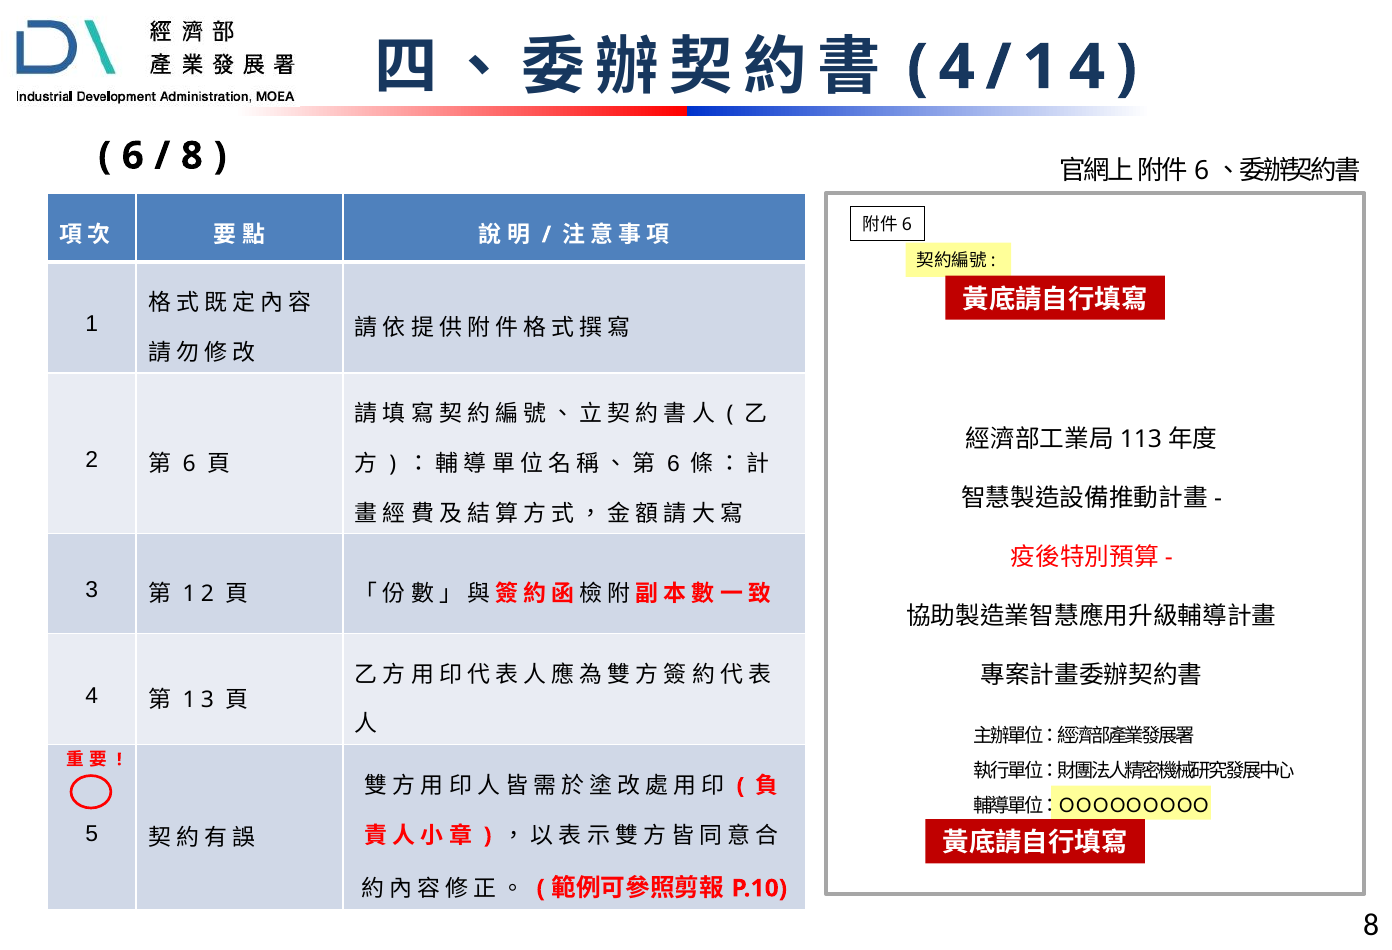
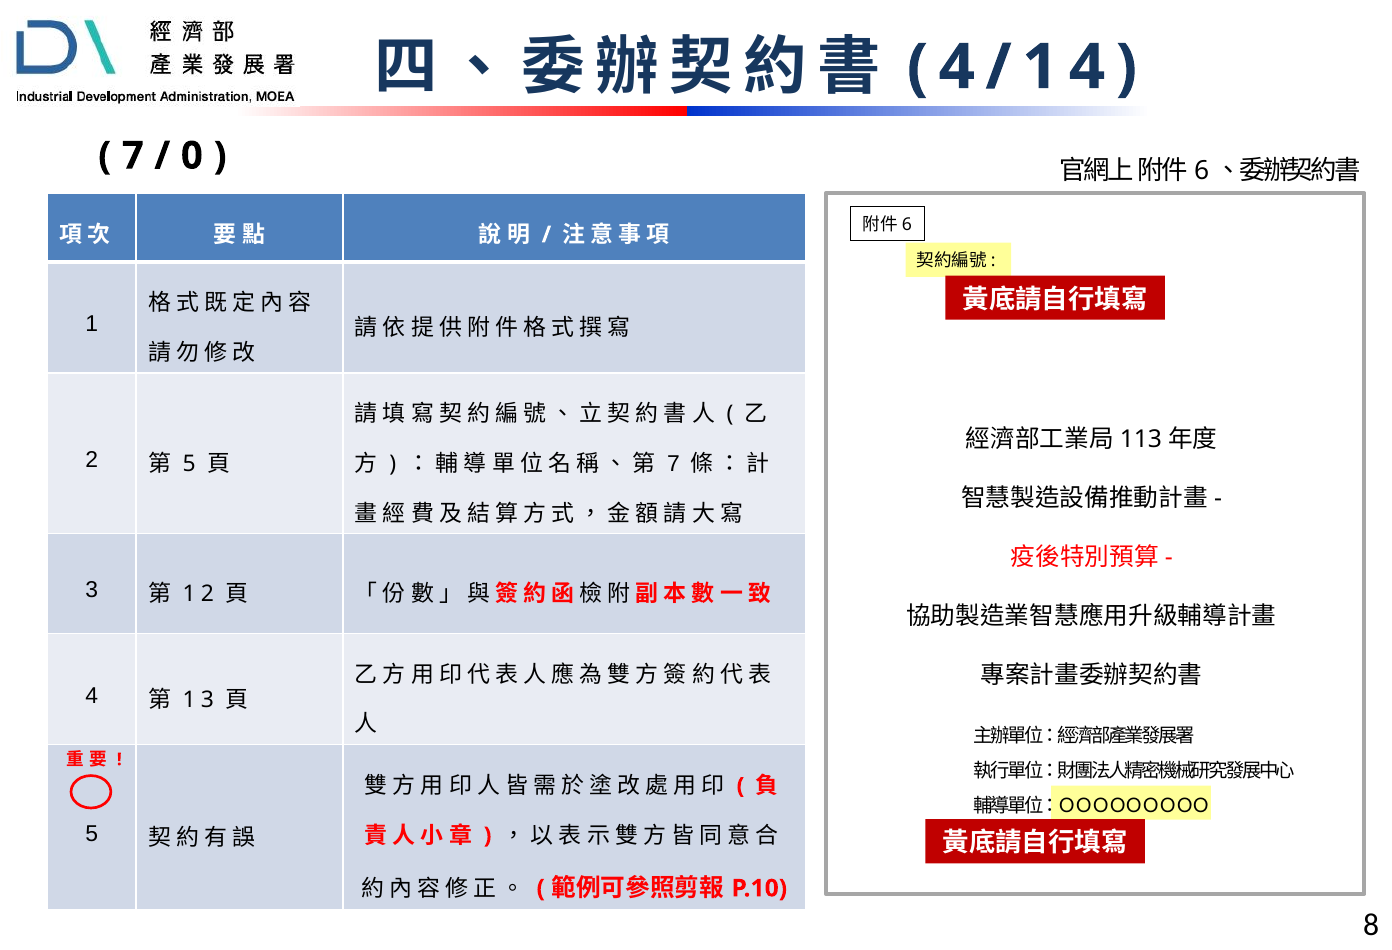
6 at (133, 156): 6 -> 7
8 at (192, 156): 8 -> 0
6 at (189, 464): 6 -> 5
6 at (674, 464): 6 -> 7
